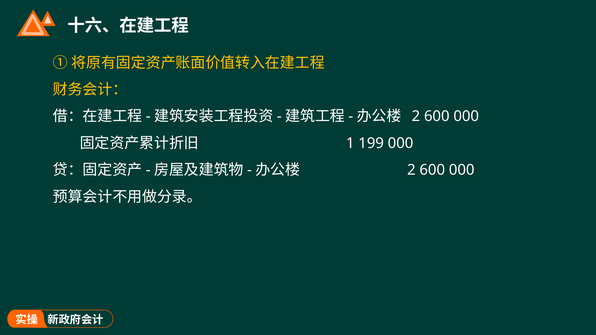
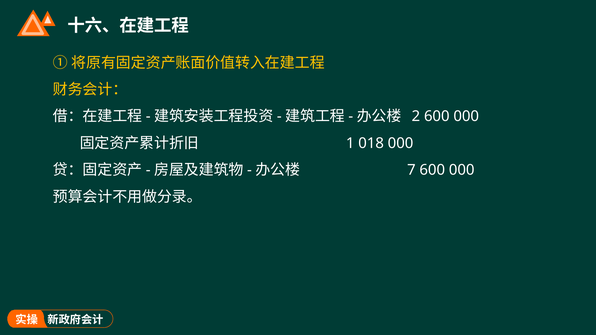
199: 199 -> 018
2 at (411, 170): 2 -> 7
